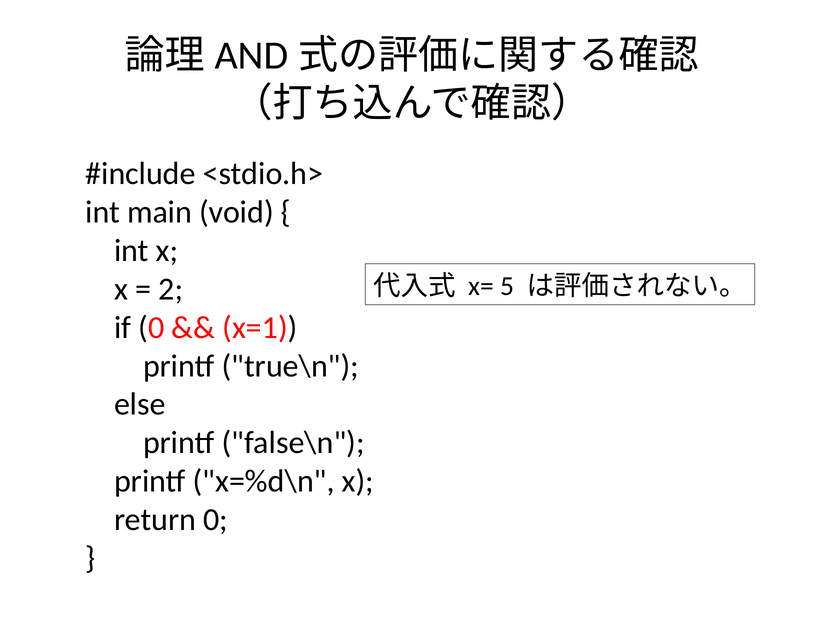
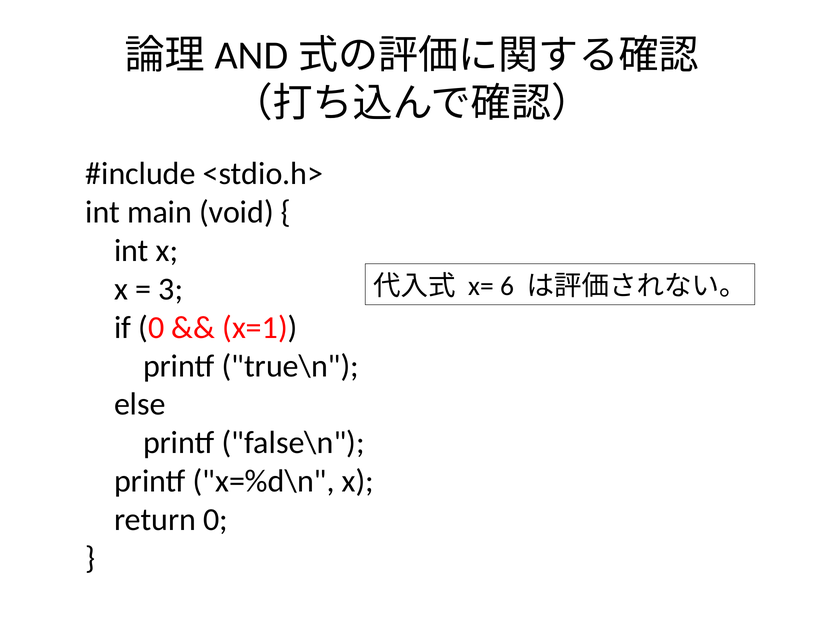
5: 5 -> 6
2: 2 -> 3
